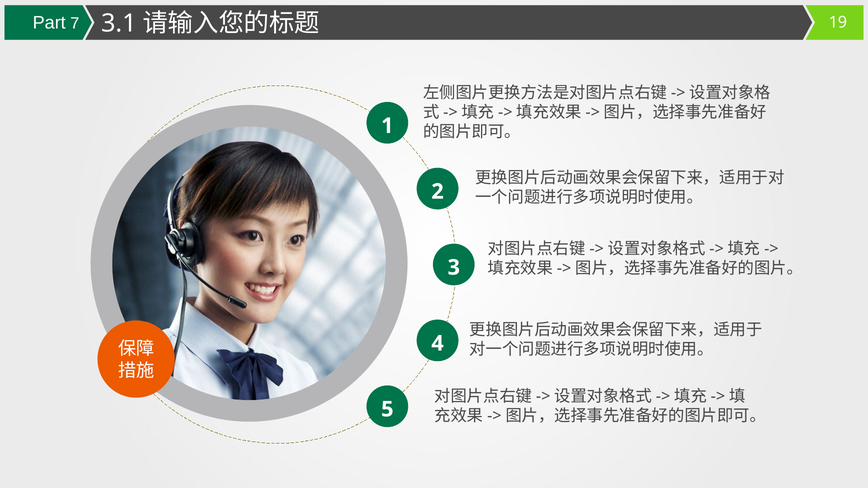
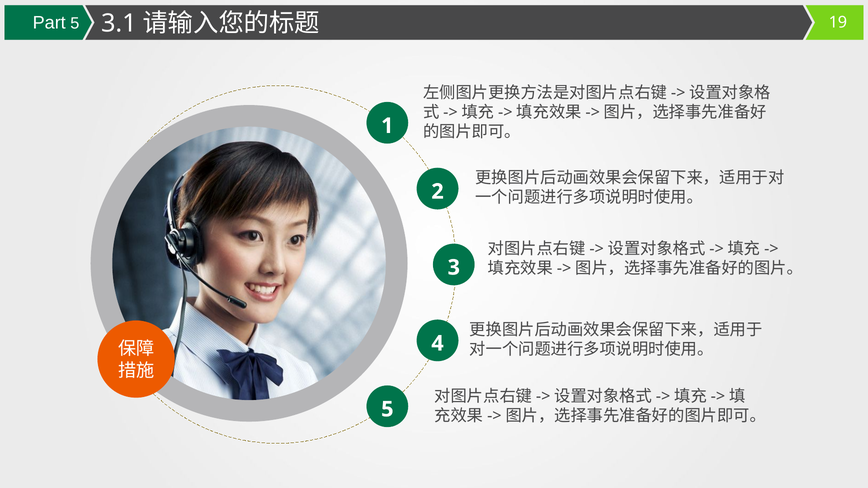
Part 7: 7 -> 5
